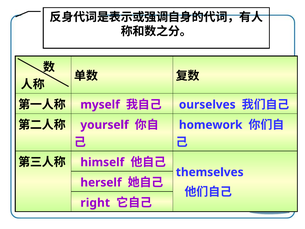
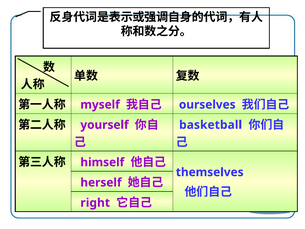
homework: homework -> basketball
